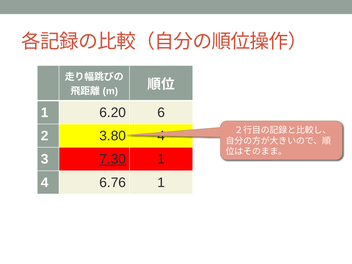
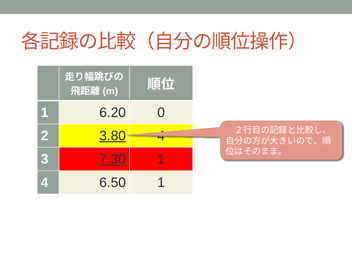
6: 6 -> 0
3.80 underline: none -> present
6.76: 6.76 -> 6.50
